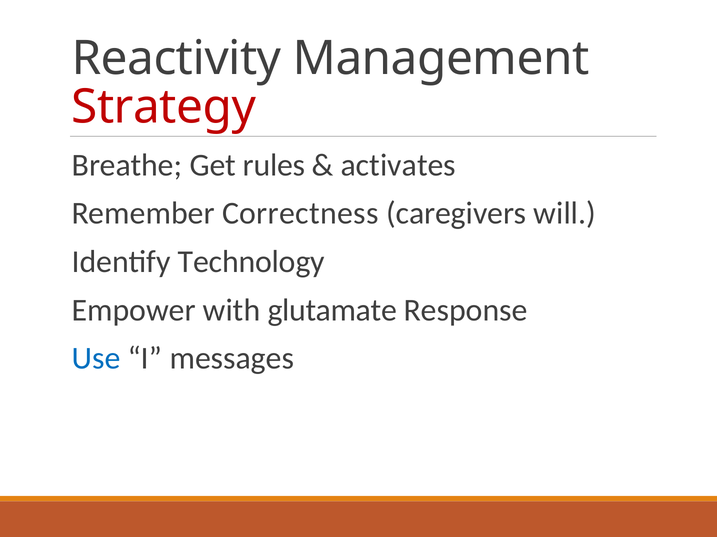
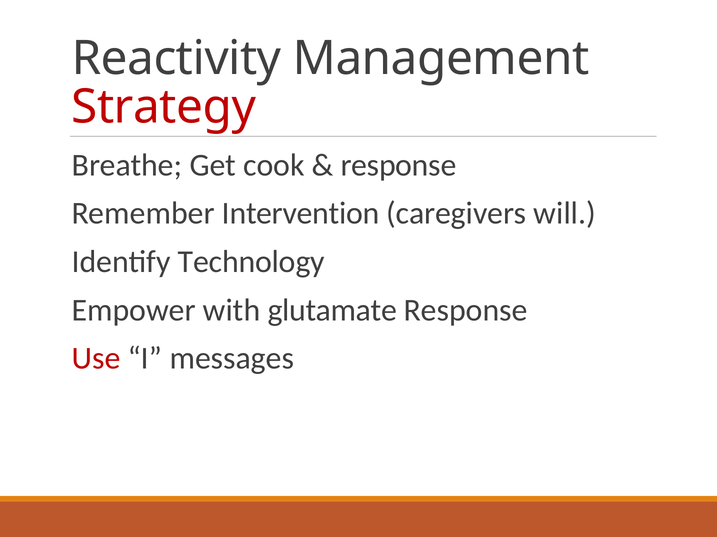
rules: rules -> cook
activates at (398, 165): activates -> response
Correctness: Correctness -> Intervention
Use colour: blue -> red
